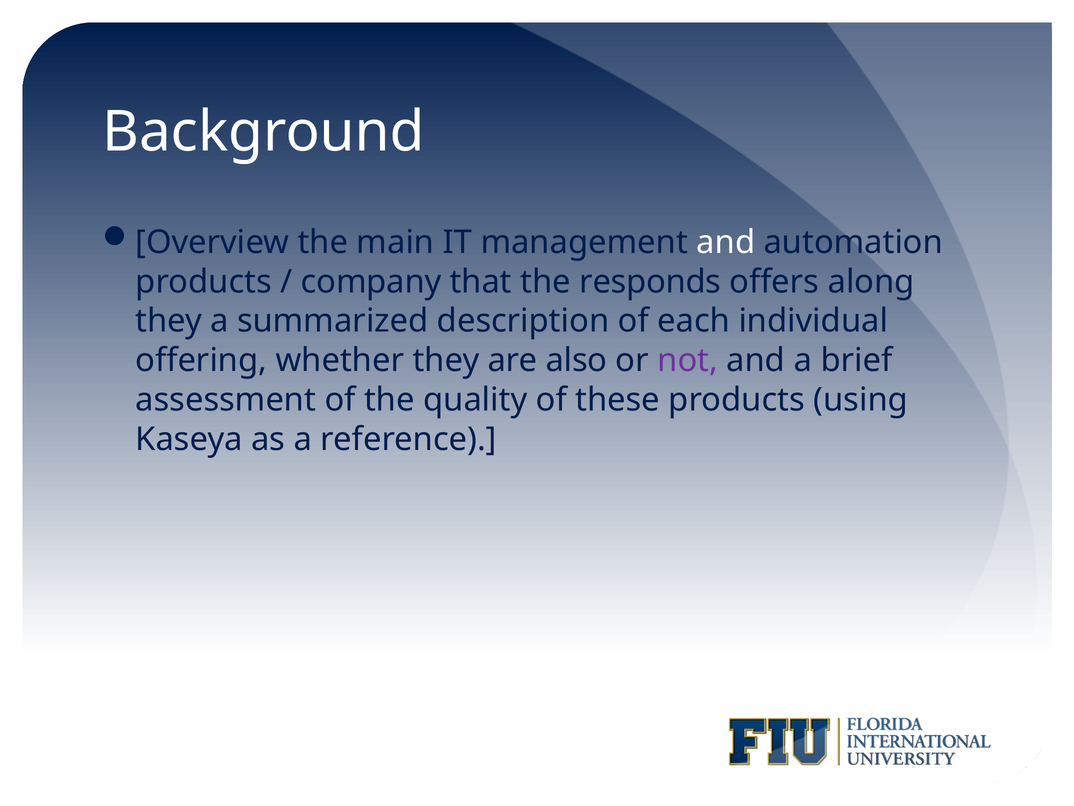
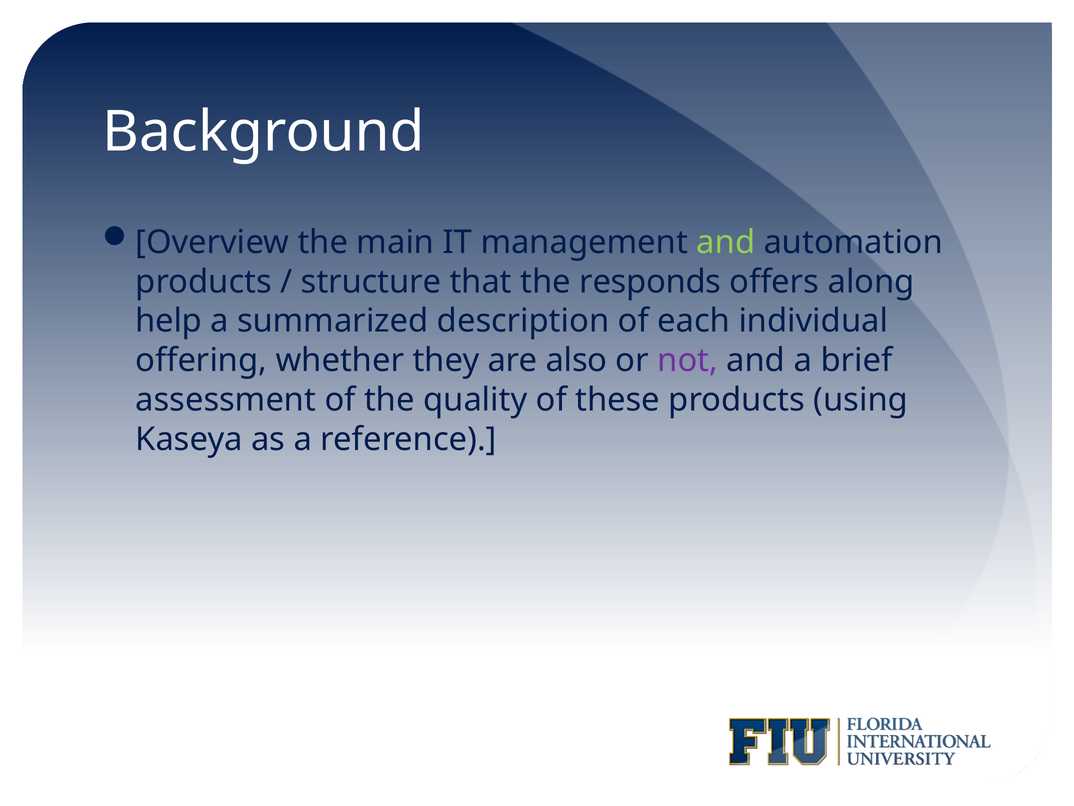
and at (726, 242) colour: white -> light green
company: company -> structure
they at (169, 321): they -> help
